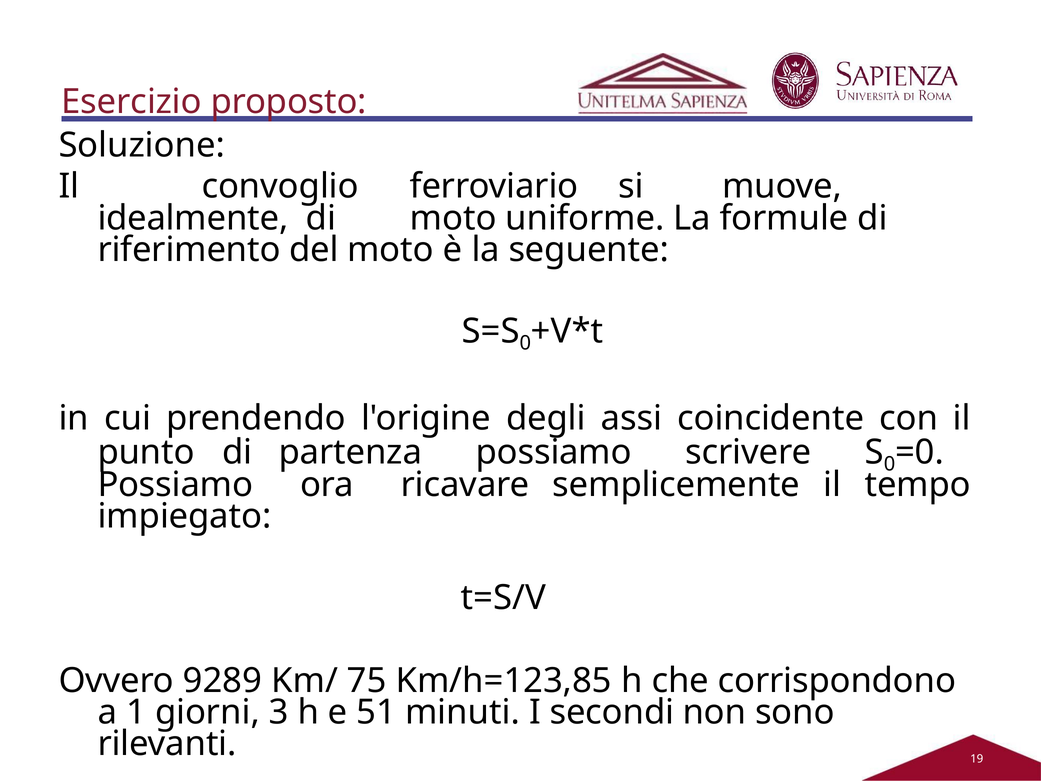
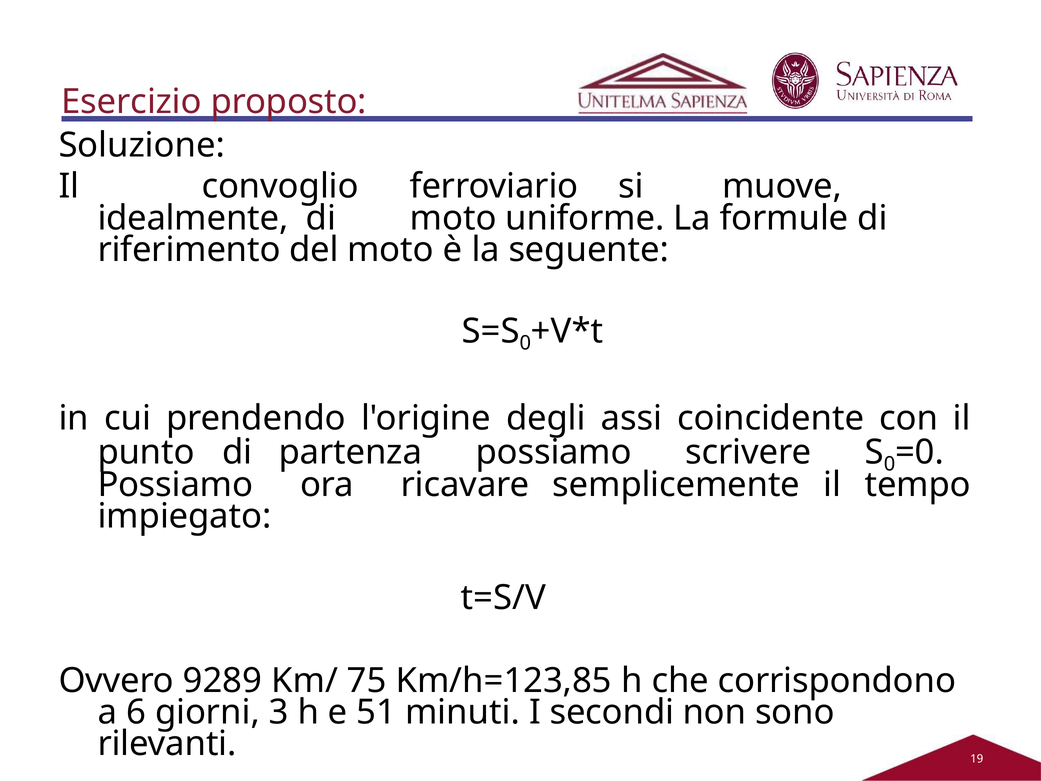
1: 1 -> 6
